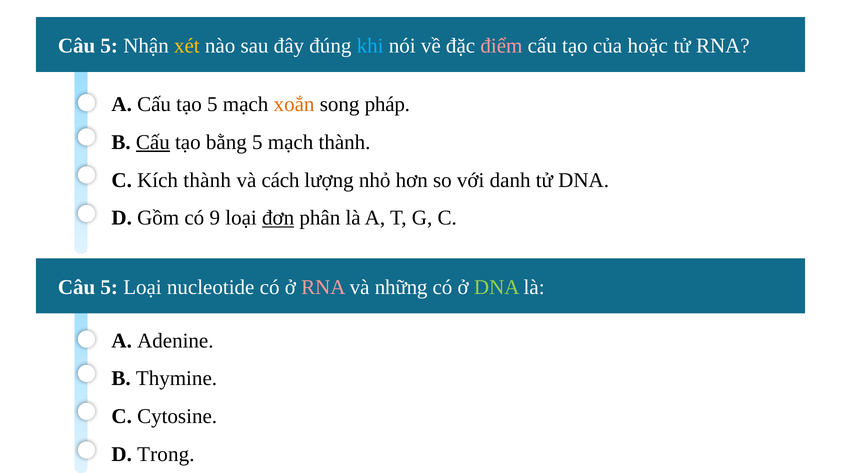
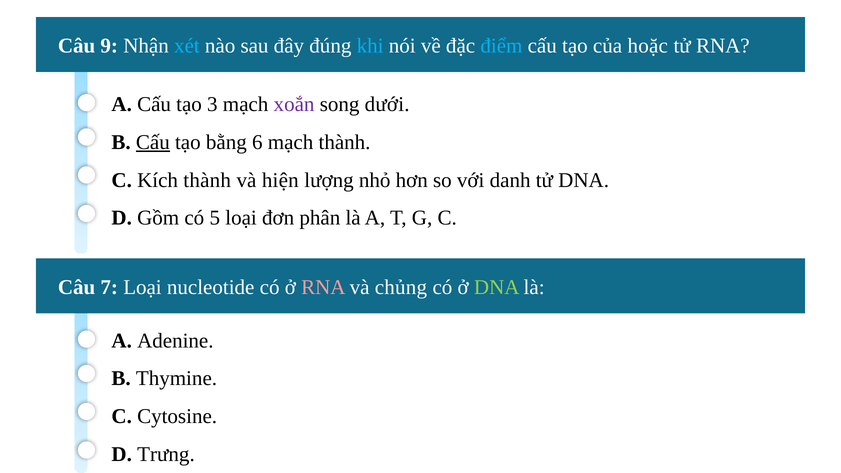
5 at (109, 46): 5 -> 9
xét colour: yellow -> light blue
điểm colour: pink -> light blue
tạo 5: 5 -> 3
xoắn colour: orange -> purple
pháp: pháp -> dưới
bằng 5: 5 -> 6
cách: cách -> hiện
9: 9 -> 5
đơn underline: present -> none
5 at (109, 287): 5 -> 7
những: những -> chủng
Trong: Trong -> Trưng
